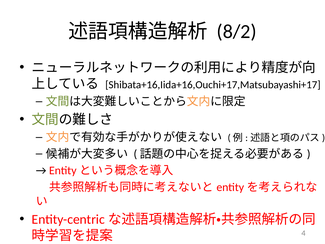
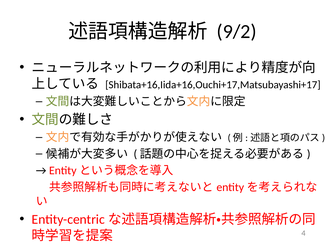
8/2: 8/2 -> 9/2
